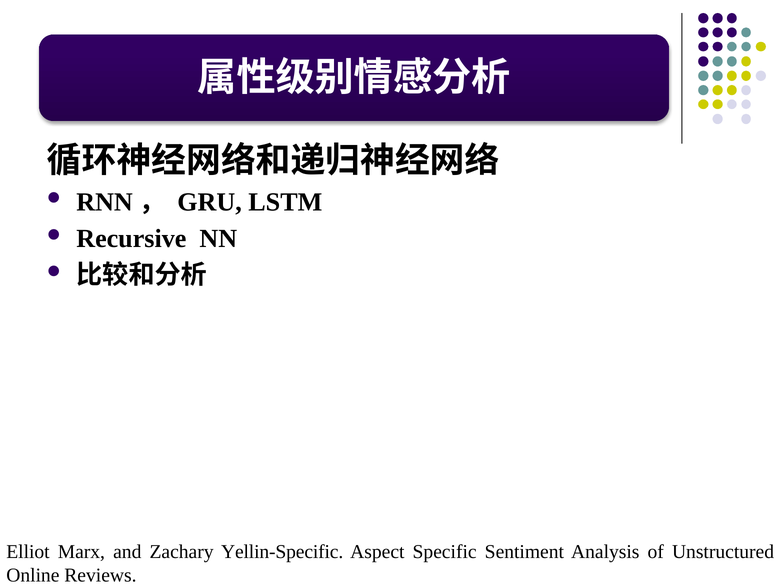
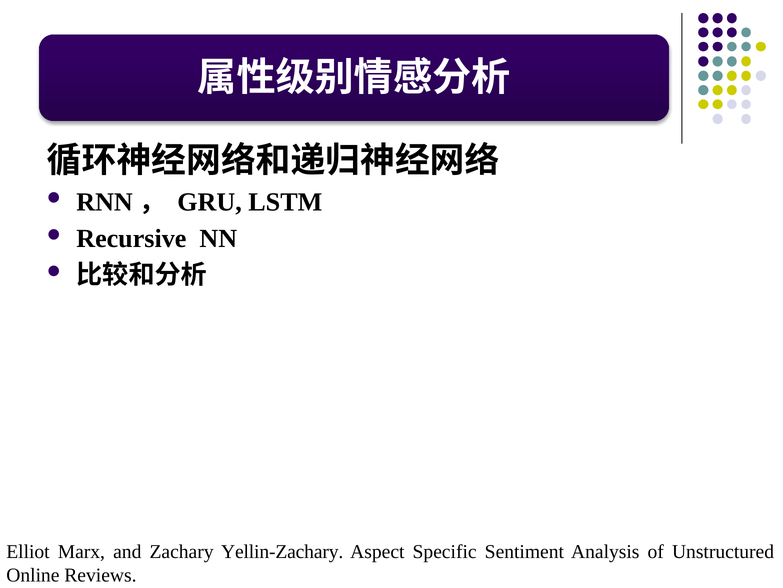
Yellin-Specific: Yellin-Specific -> Yellin-Zachary
